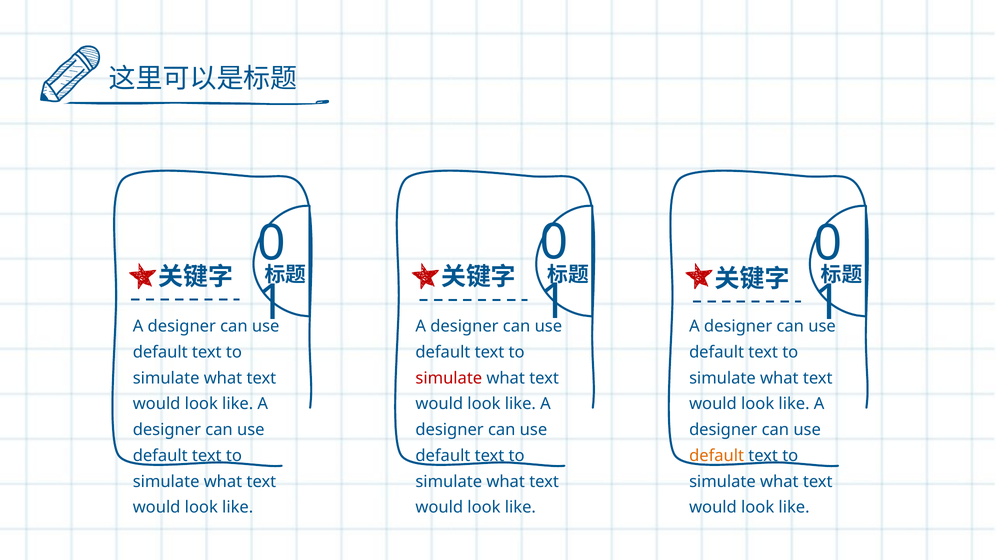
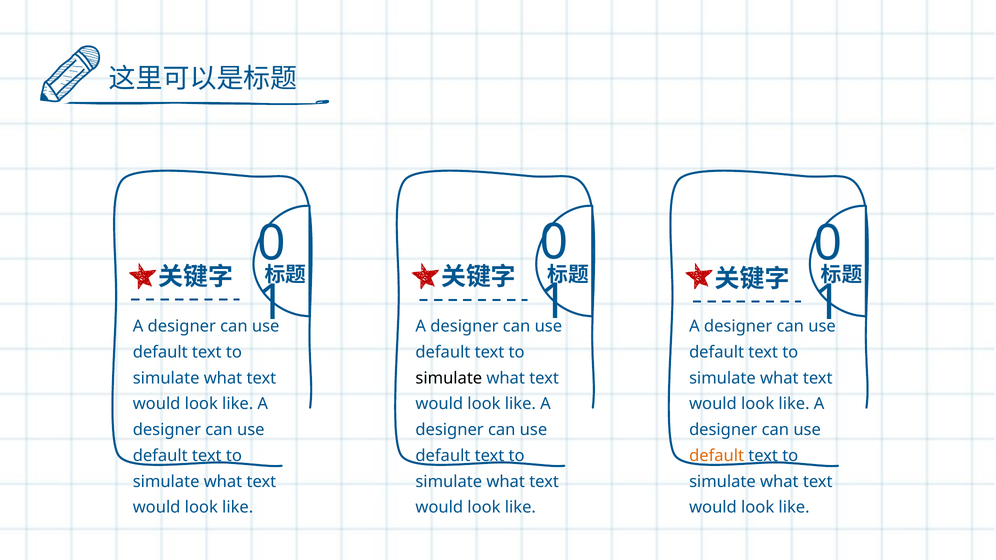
simulate at (449, 378) colour: red -> black
